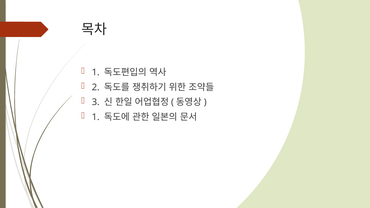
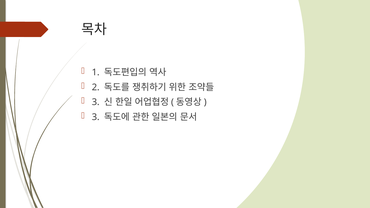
1 at (96, 117): 1 -> 3
